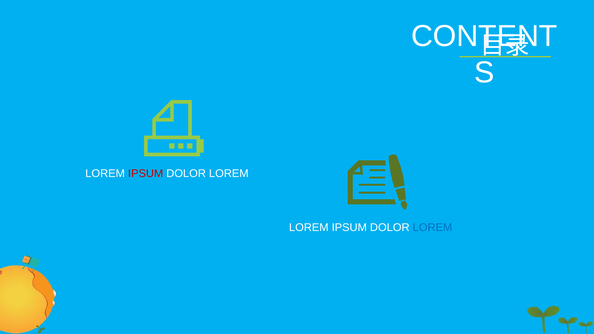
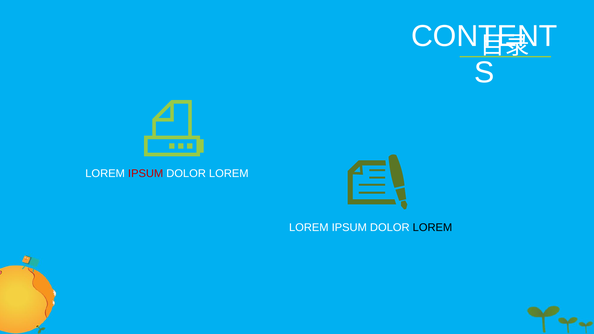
LOREM at (432, 227) colour: blue -> black
